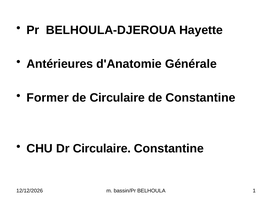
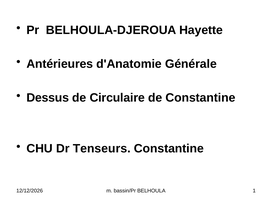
Former: Former -> Dessus
Dr Circulaire: Circulaire -> Tenseurs
